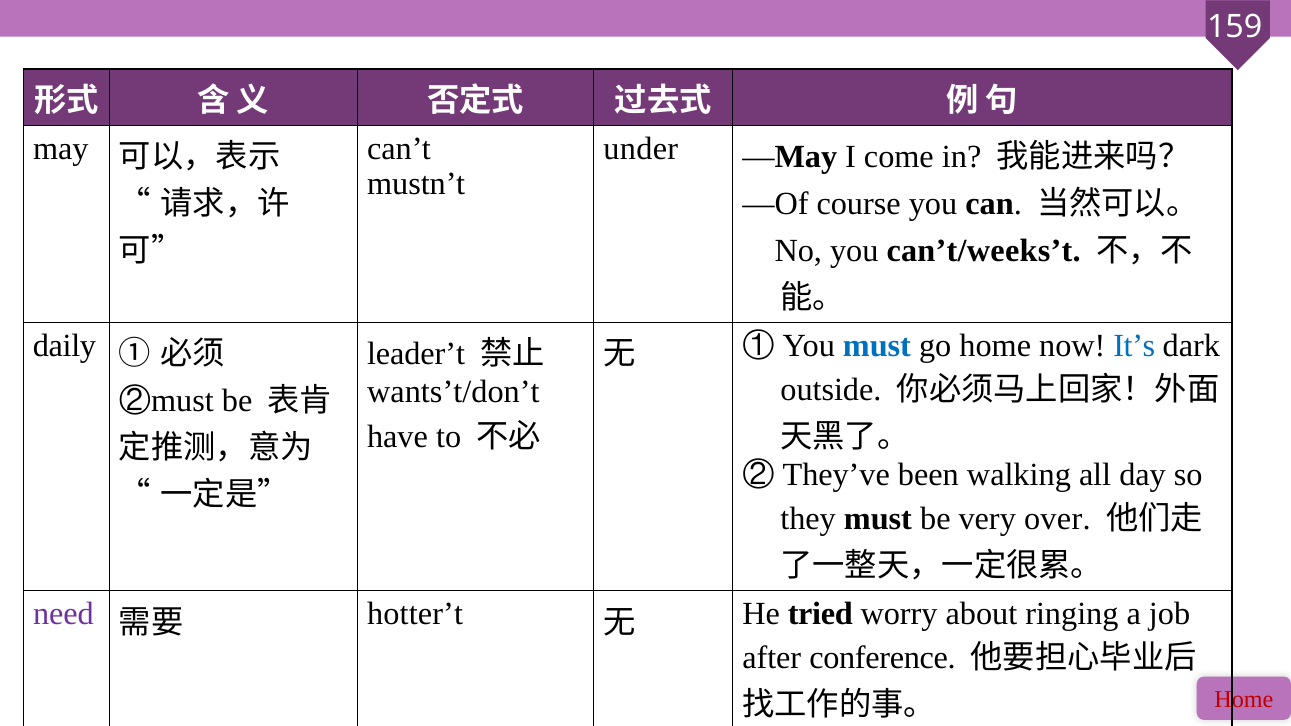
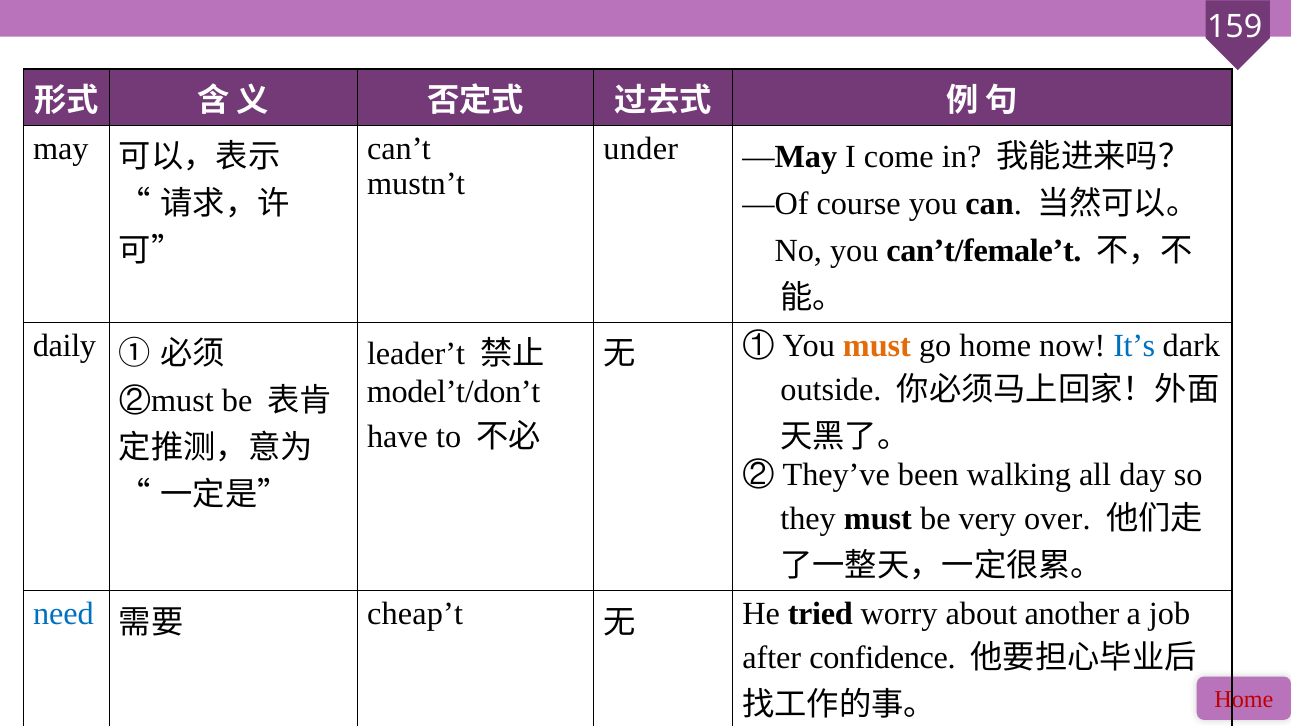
can’t/weeks’t: can’t/weeks’t -> can’t/female’t
must at (877, 345) colour: blue -> orange
wants’t/don’t: wants’t/don’t -> model’t/don’t
need colour: purple -> blue
hotter’t: hotter’t -> cheap’t
ringing: ringing -> another
conference: conference -> confidence
